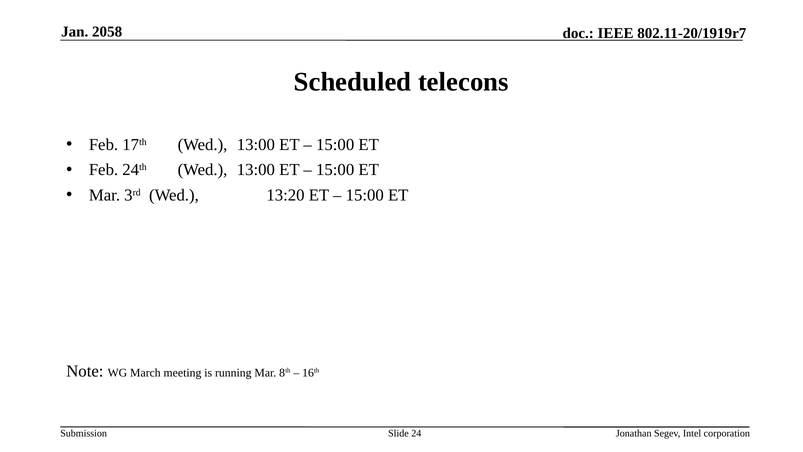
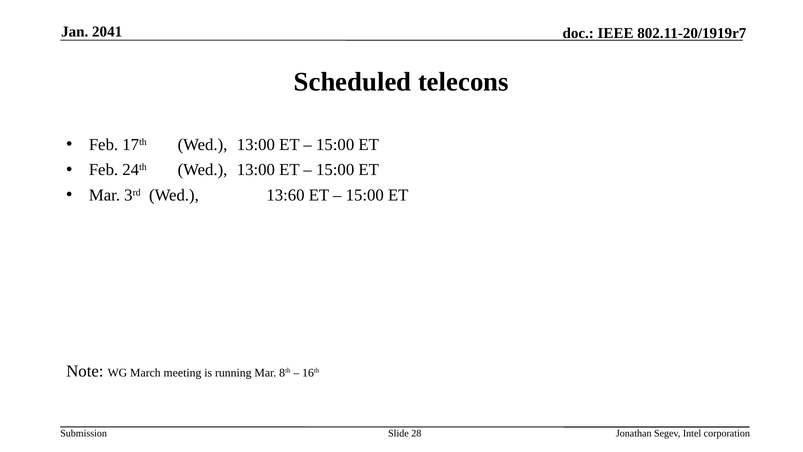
2058: 2058 -> 2041
13:20: 13:20 -> 13:60
24: 24 -> 28
